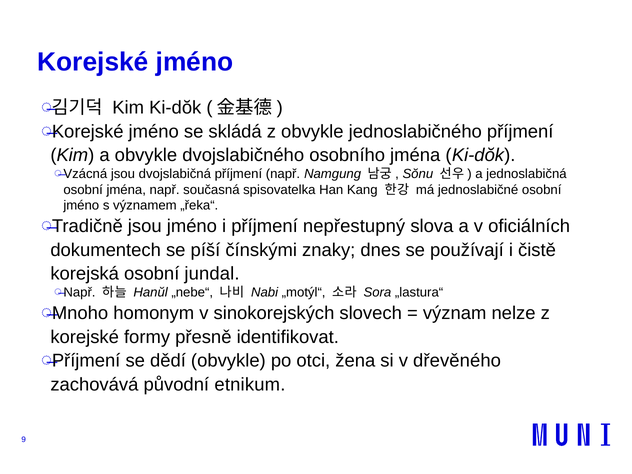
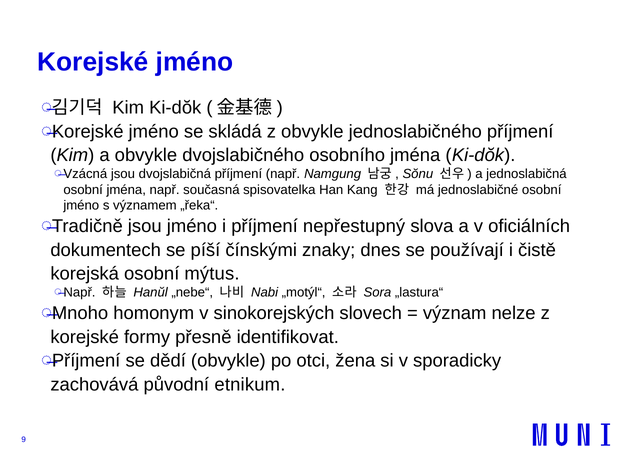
jundal: jundal -> mýtus
dřevěného: dřevěného -> sporadicky
